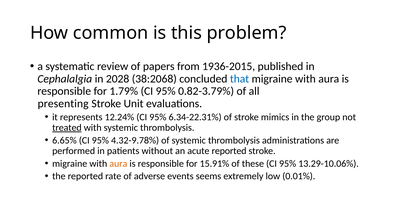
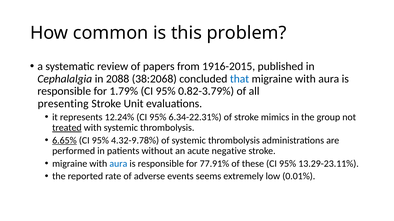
1936-2015: 1936-2015 -> 1916-2015
2028: 2028 -> 2088
6.65% underline: none -> present
acute reported: reported -> negative
aura at (118, 164) colour: orange -> blue
15.91%: 15.91% -> 77.91%
13.29-10.06%: 13.29-10.06% -> 13.29-23.11%
